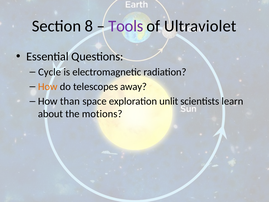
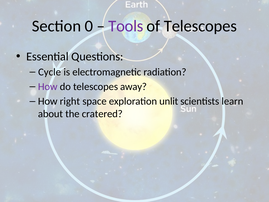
8: 8 -> 0
of Ultraviolet: Ultraviolet -> Telescopes
How at (48, 87) colour: orange -> purple
than: than -> right
motions: motions -> cratered
